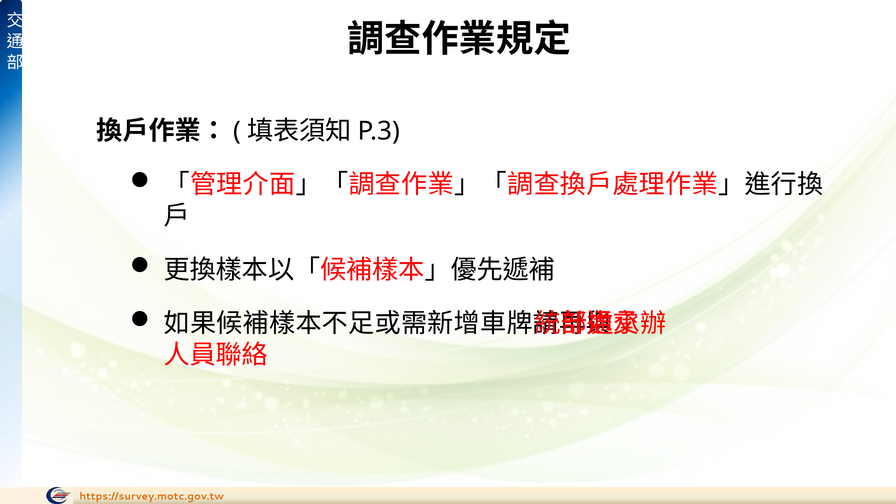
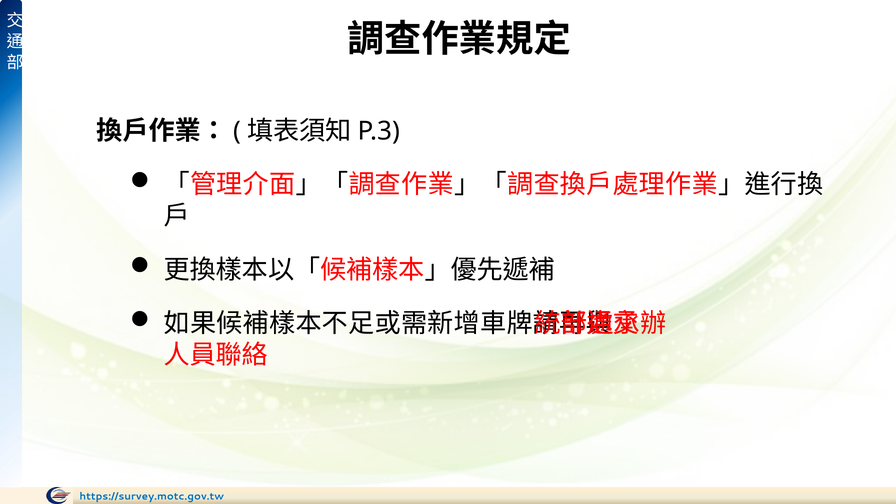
https://survey.motc.gov.tw colour: orange -> blue
